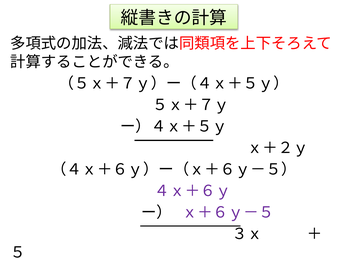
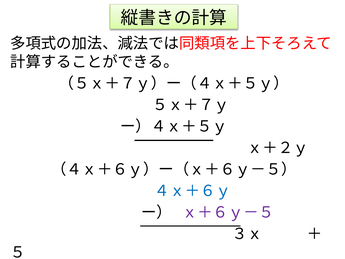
４ｘ＋６ｙ colour: purple -> blue
